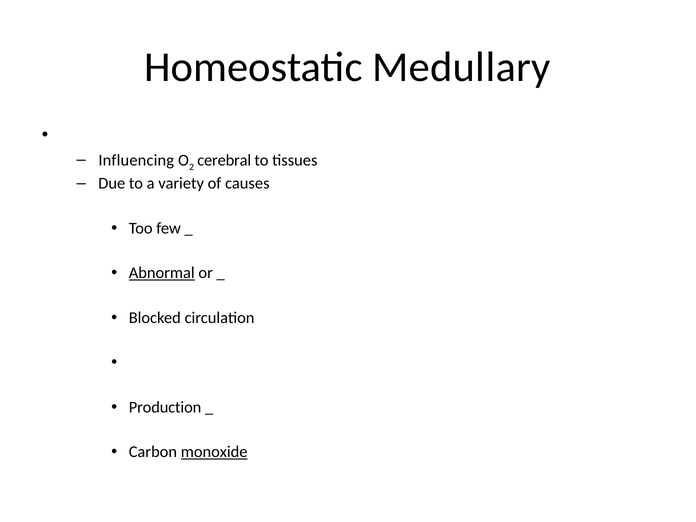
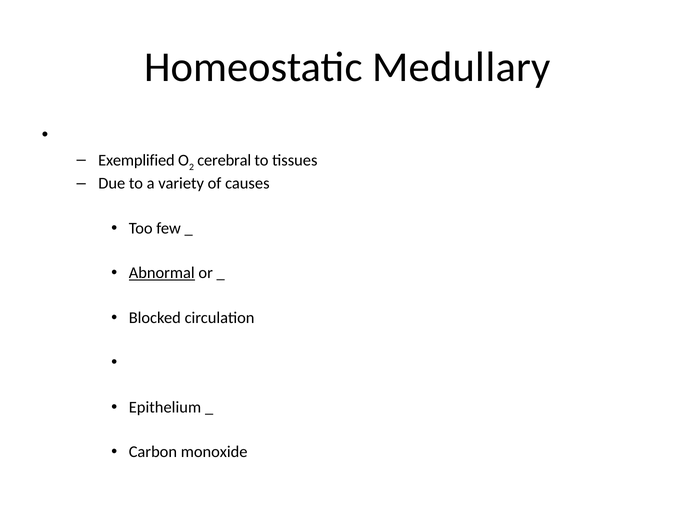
Influencing: Influencing -> Exemplified
Production: Production -> Epithelium
monoxide underline: present -> none
